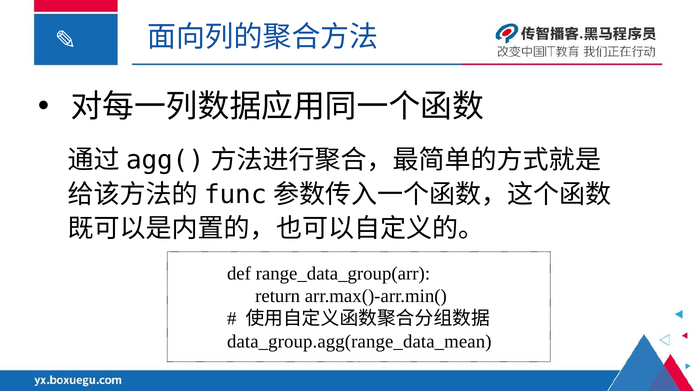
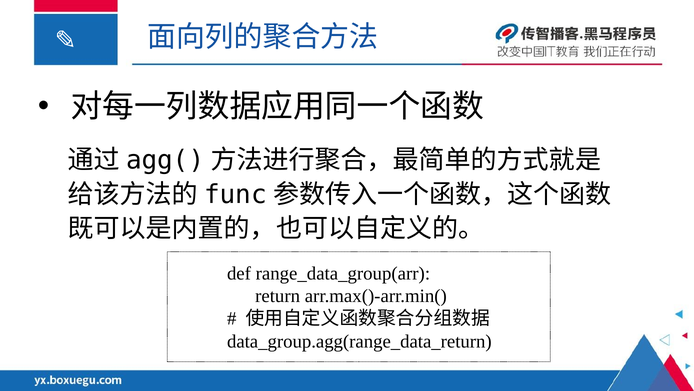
data_group.agg(range_data_mean: data_group.agg(range_data_mean -> data_group.agg(range_data_return
